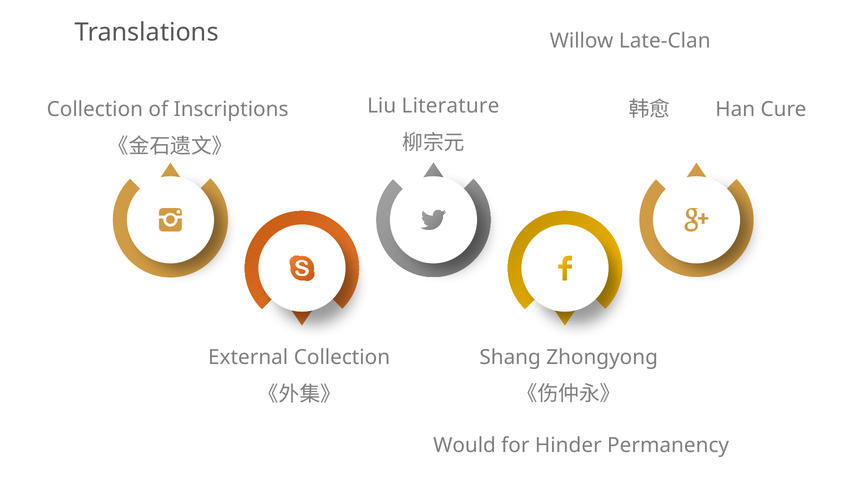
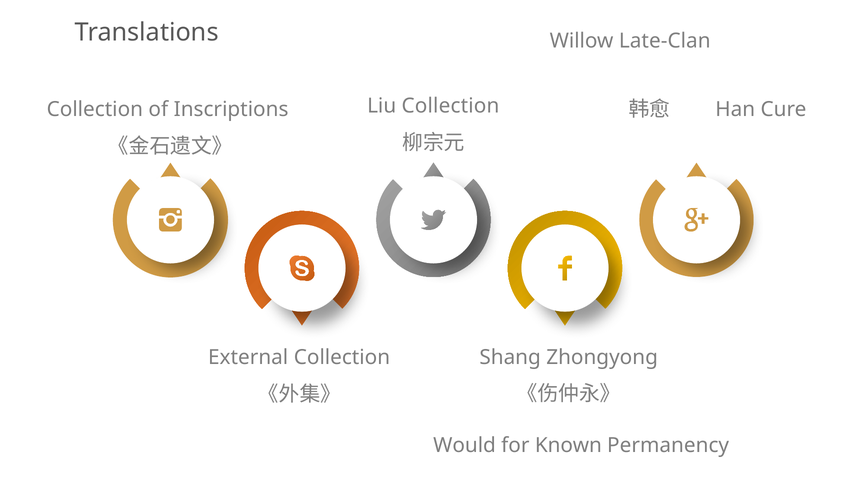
Liu Literature: Literature -> Collection
Hinder: Hinder -> Known
